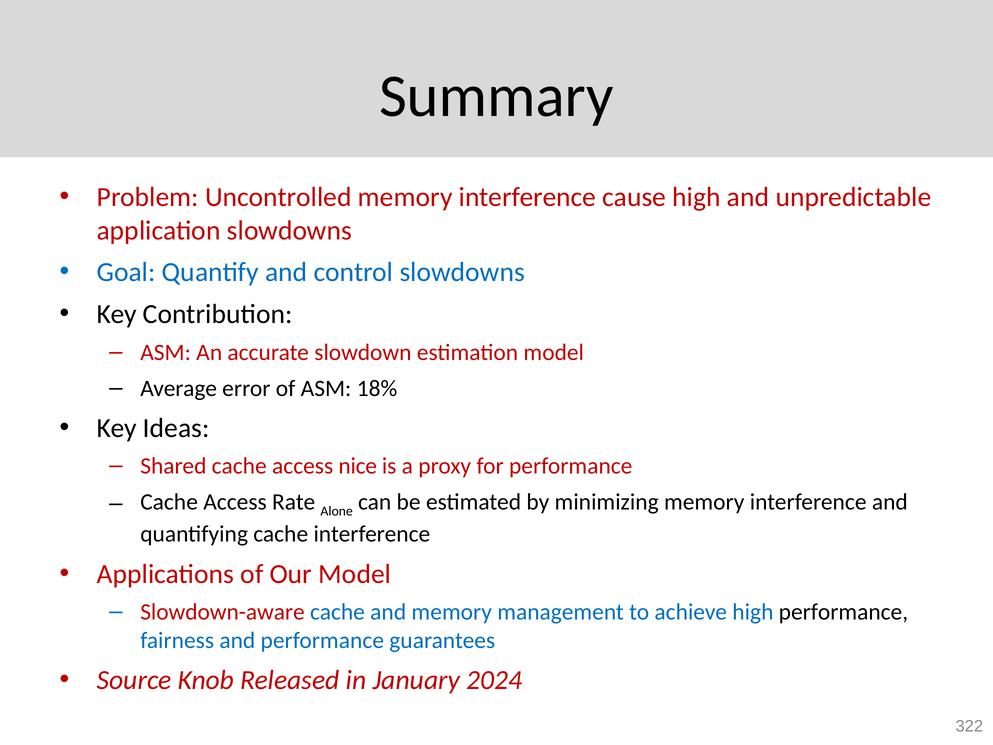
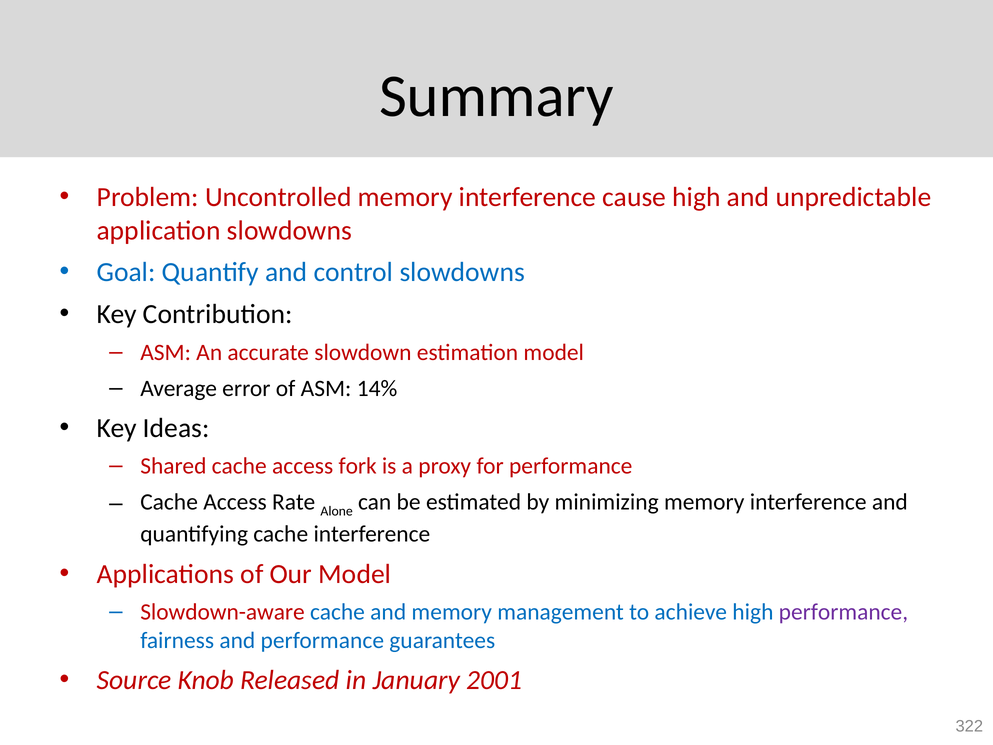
18%: 18% -> 14%
nice: nice -> fork
performance at (843, 612) colour: black -> purple
2024: 2024 -> 2001
